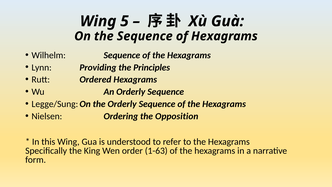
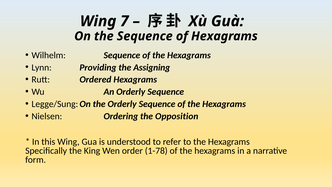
5: 5 -> 7
Principles: Principles -> Assigning
1-63: 1-63 -> 1-78
